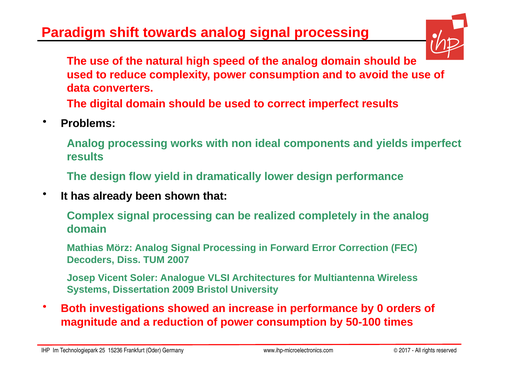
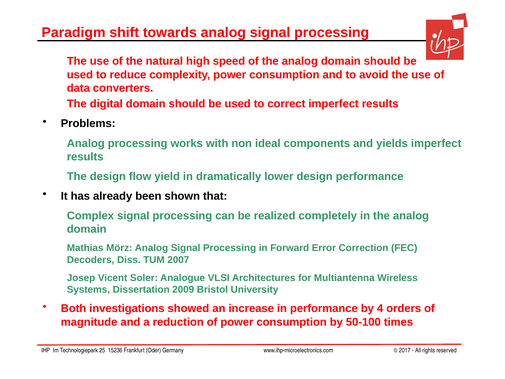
0: 0 -> 4
